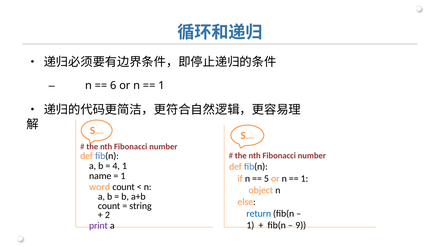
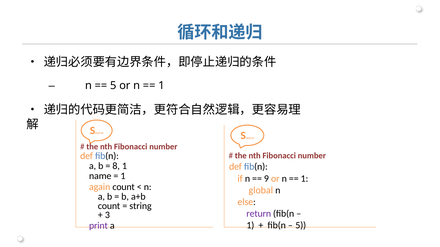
6 at (113, 86): 6 -> 5
4: 4 -> 8
5: 5 -> 9
word: word -> again
object: object -> global
return colour: blue -> purple
2: 2 -> 3
9 at (301, 226): 9 -> 5
